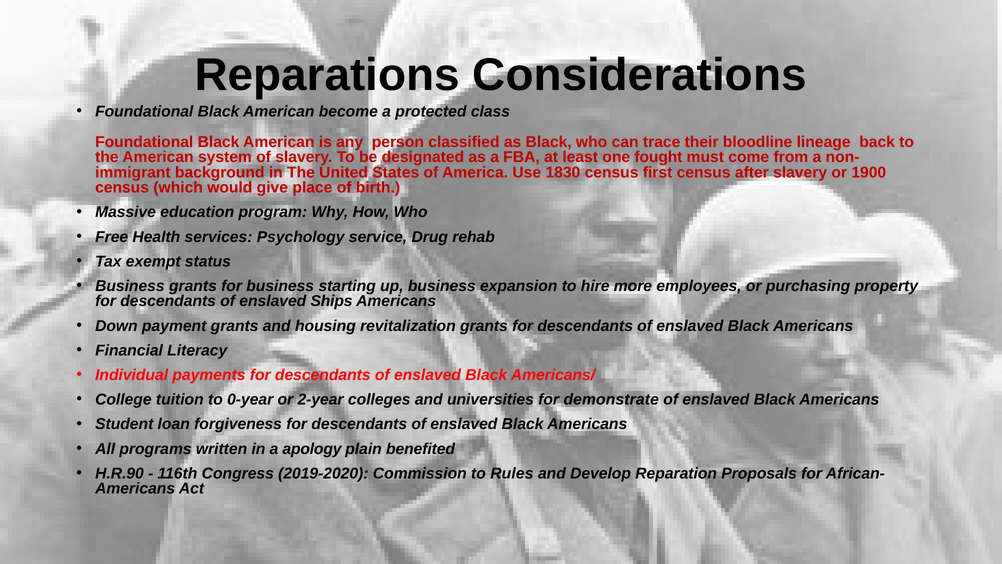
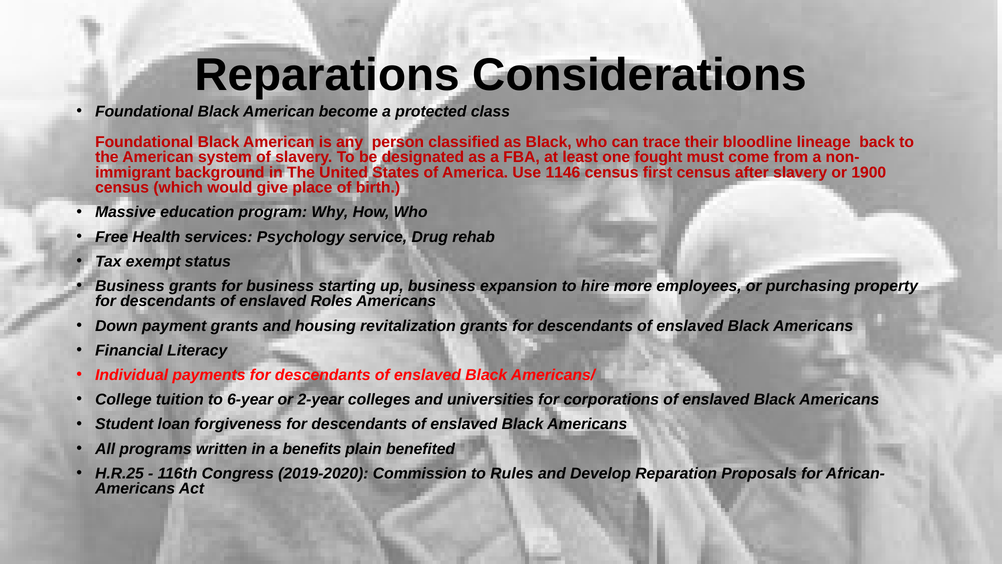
1830: 1830 -> 1146
Ships: Ships -> Roles
0-year: 0-year -> 6-year
demonstrate: demonstrate -> corporations
apology: apology -> benefits
H.R.90: H.R.90 -> H.R.25
